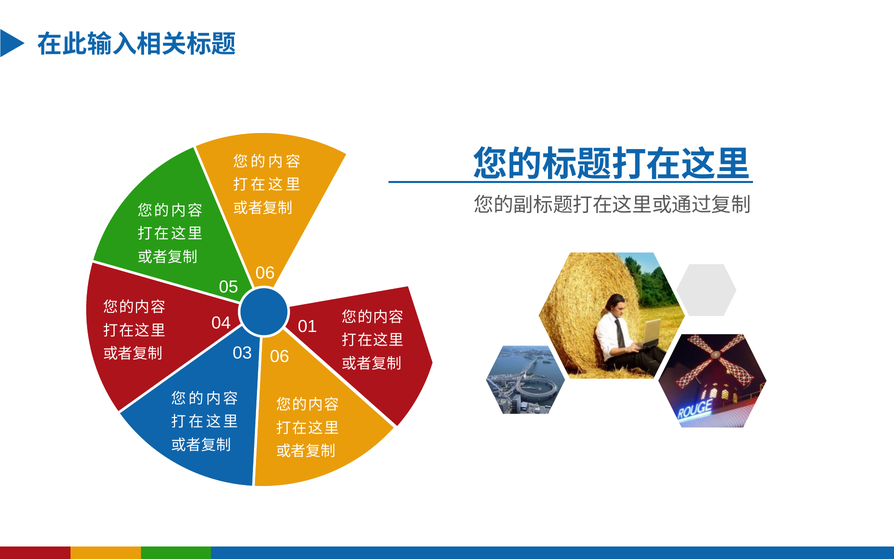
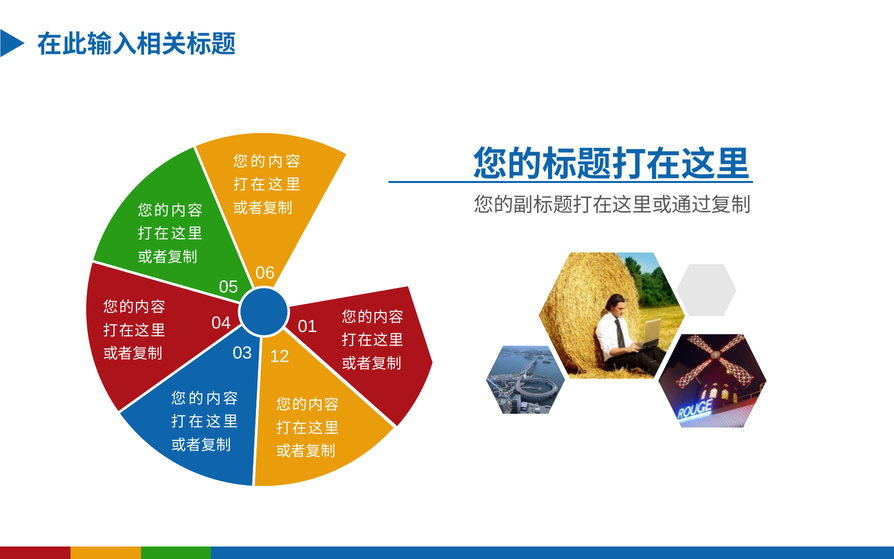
03 06: 06 -> 12
